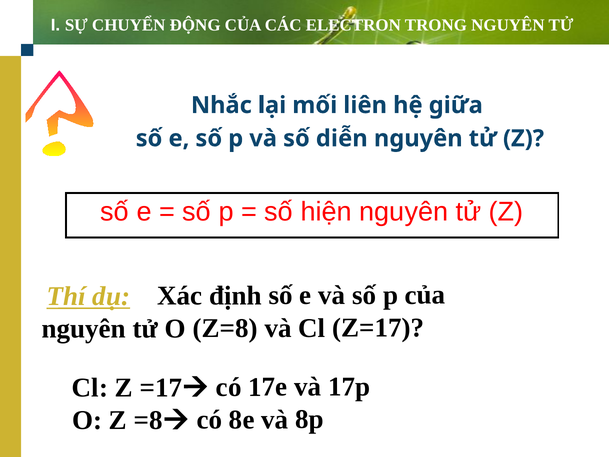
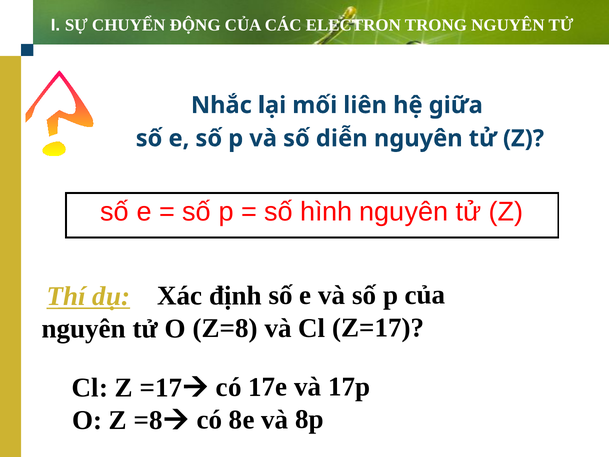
hiện: hiện -> hình
